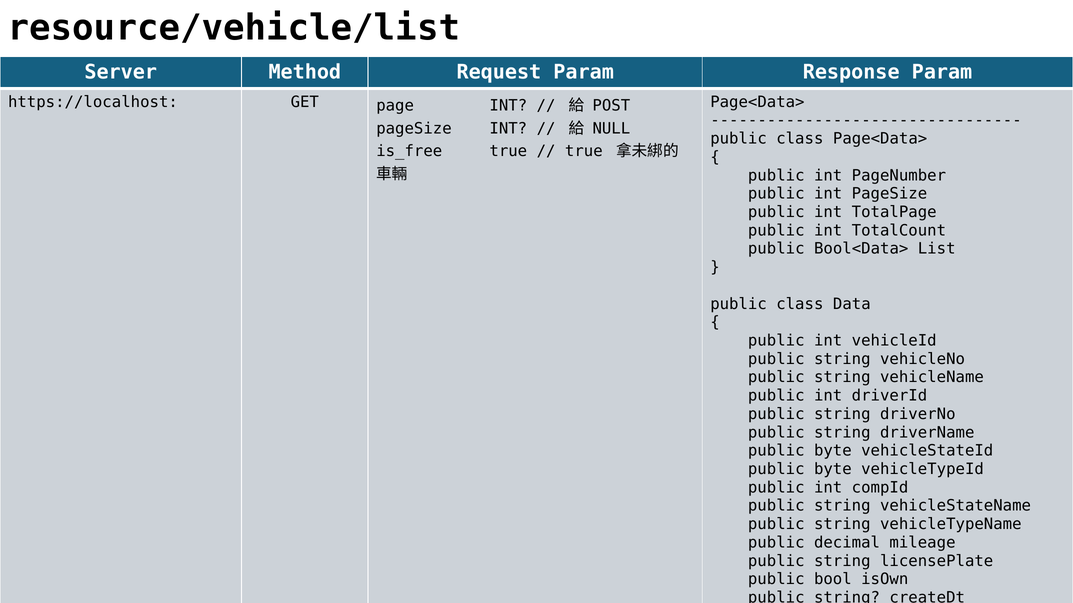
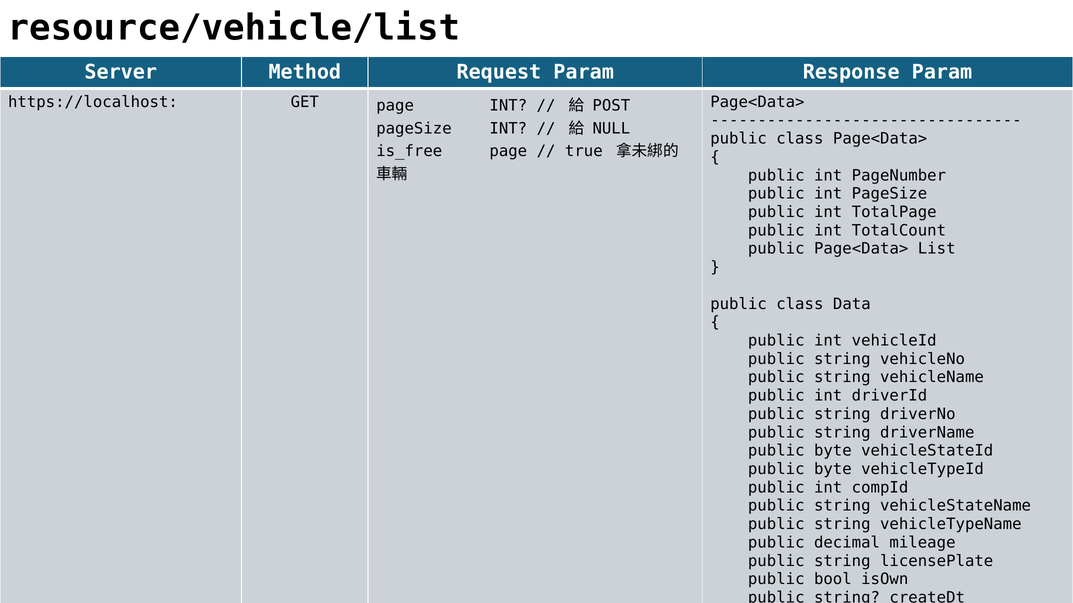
true at (508, 151): true -> page
public Bool<Data>: Bool<Data> -> Page<Data>
